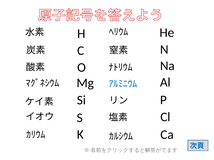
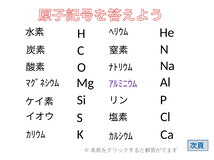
ｱﾙﾐﾆｳﾑ colour: blue -> purple
